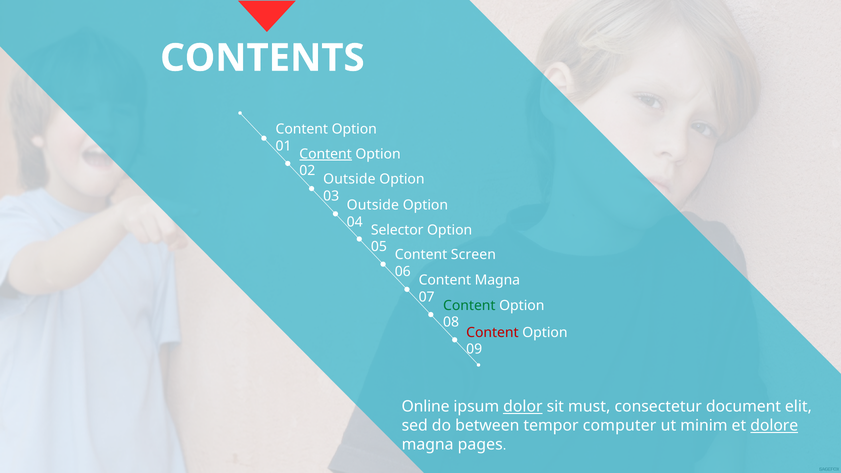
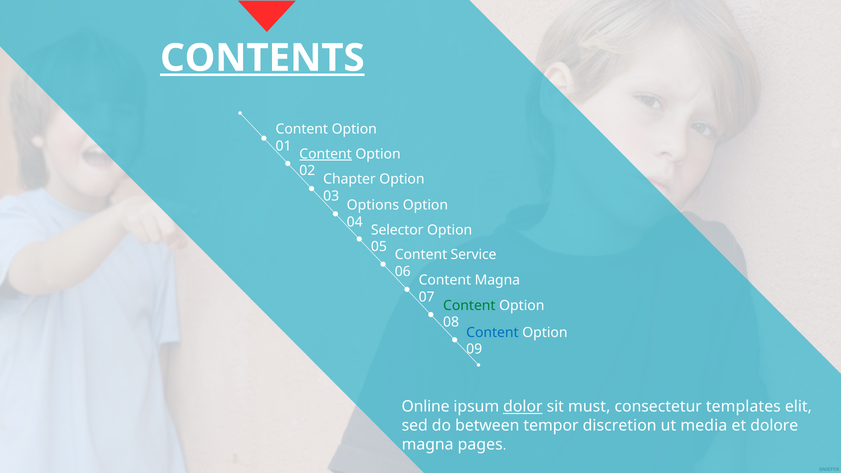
CONTENTS underline: none -> present
Outside at (349, 179): Outside -> Chapter
Outside at (373, 205): Outside -> Options
Screen: Screen -> Service
Content at (492, 333) colour: red -> blue
document: document -> templates
computer: computer -> discretion
minim: minim -> media
dolore underline: present -> none
